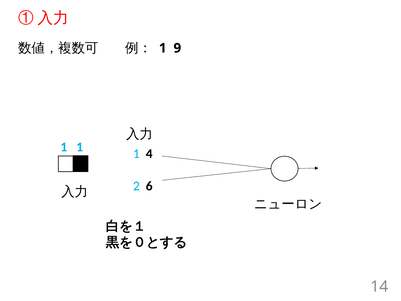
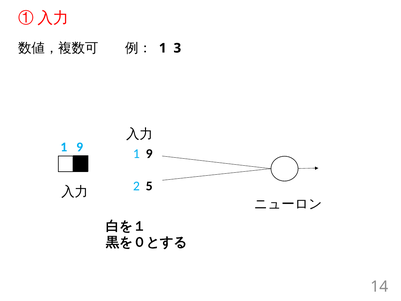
9: 9 -> 3
1 at (80, 147): 1 -> 9
4 at (149, 154): 4 -> 9
6: 6 -> 5
